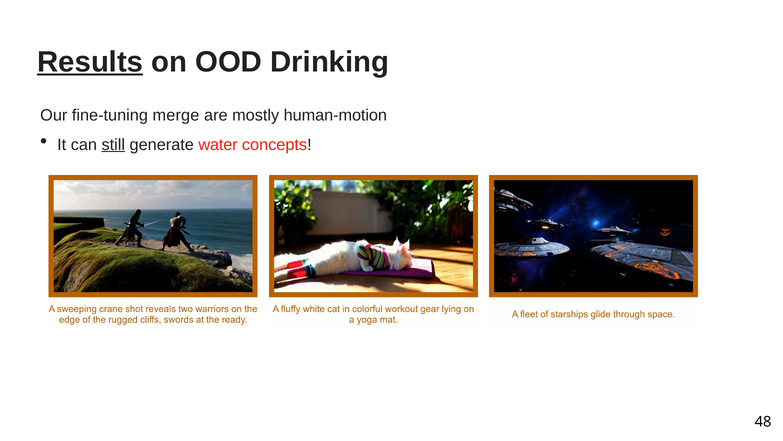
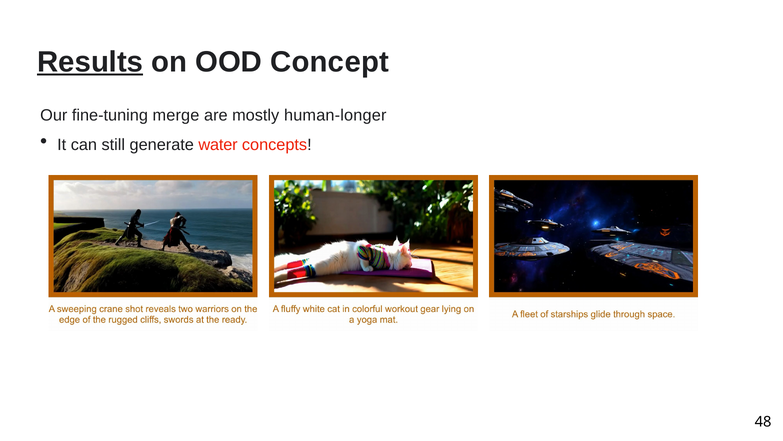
Drinking: Drinking -> Concept
human-motion: human-motion -> human-longer
still underline: present -> none
